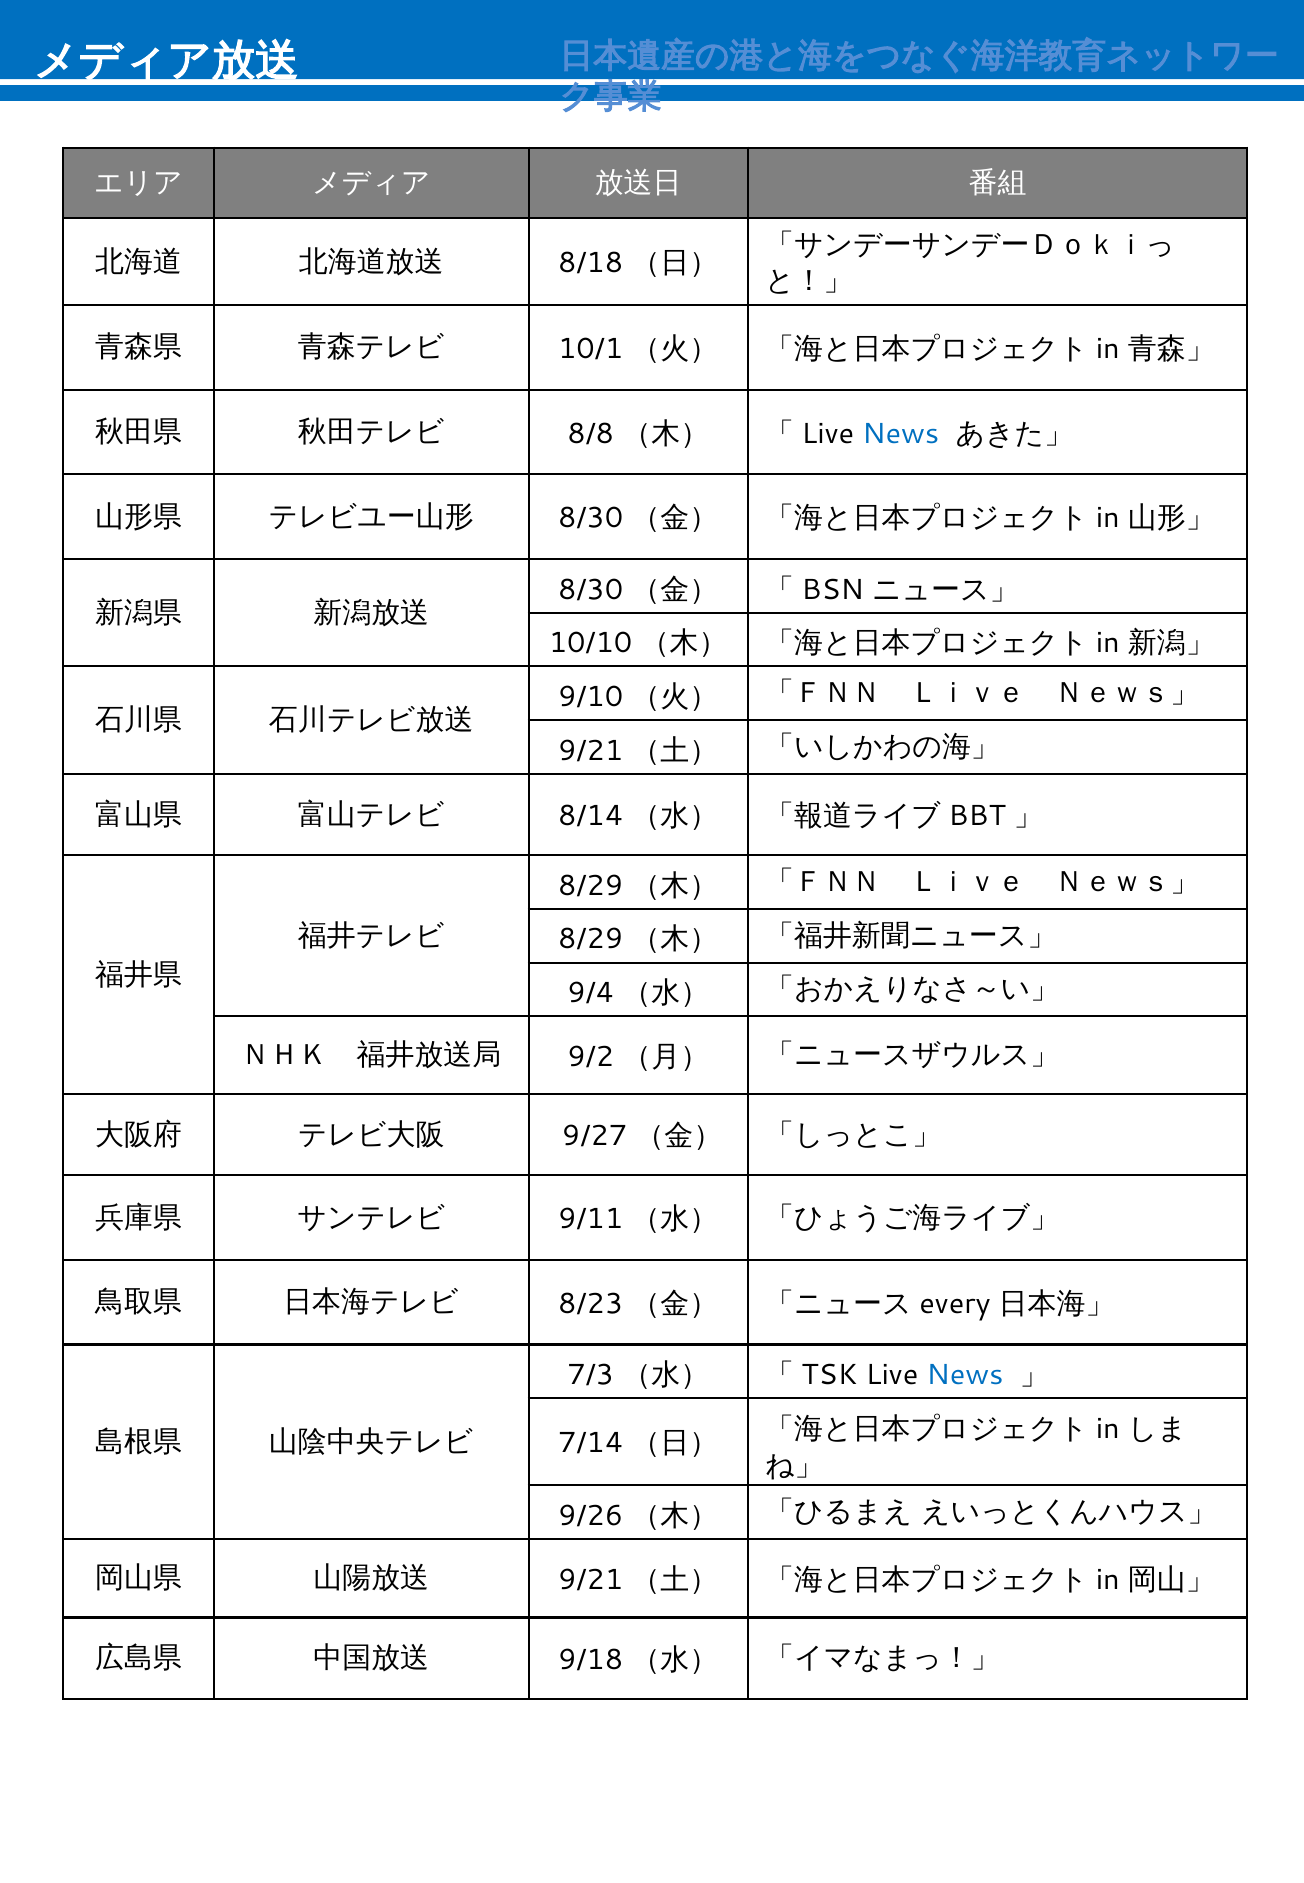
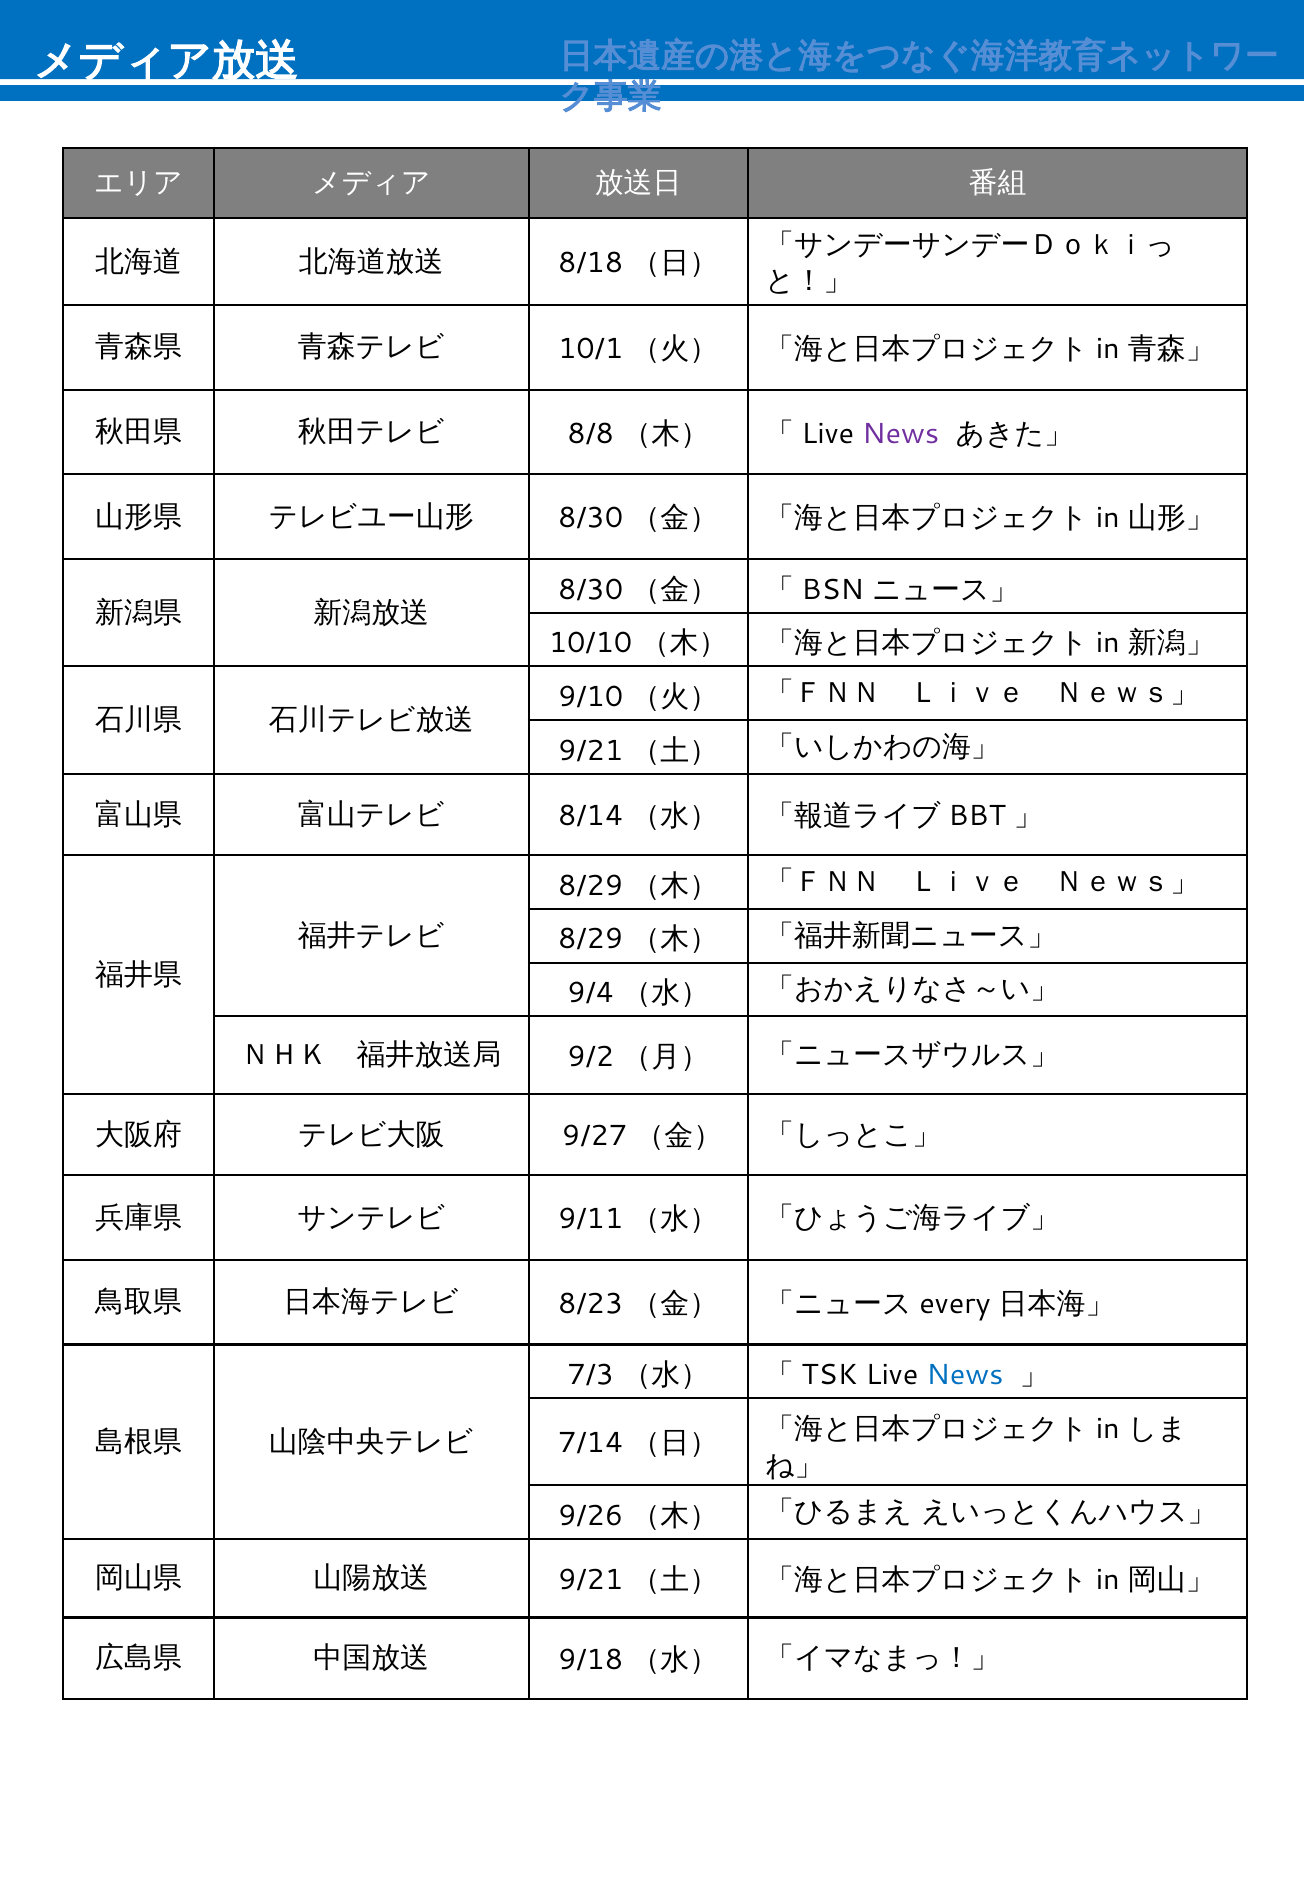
News at (901, 434) colour: blue -> purple
